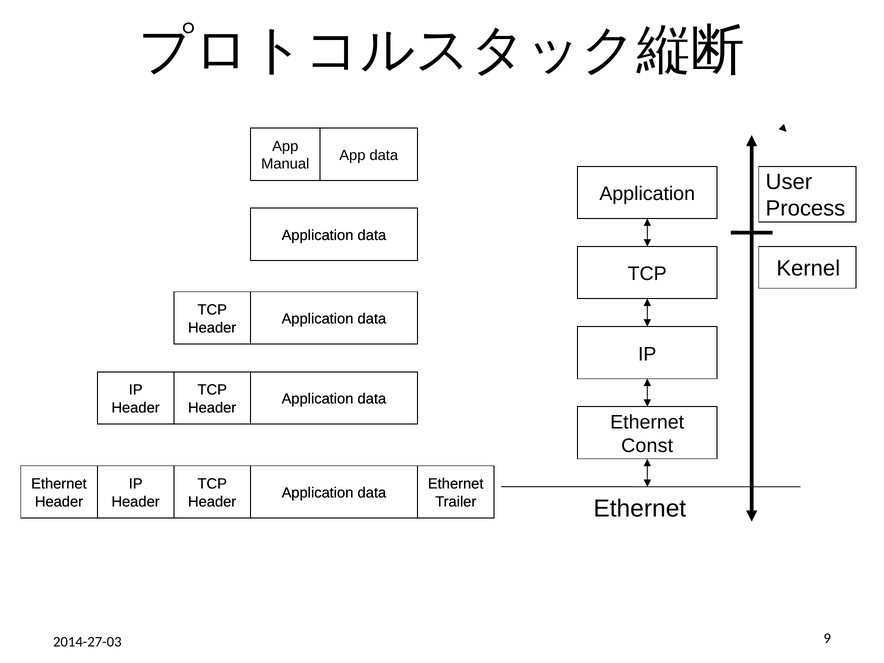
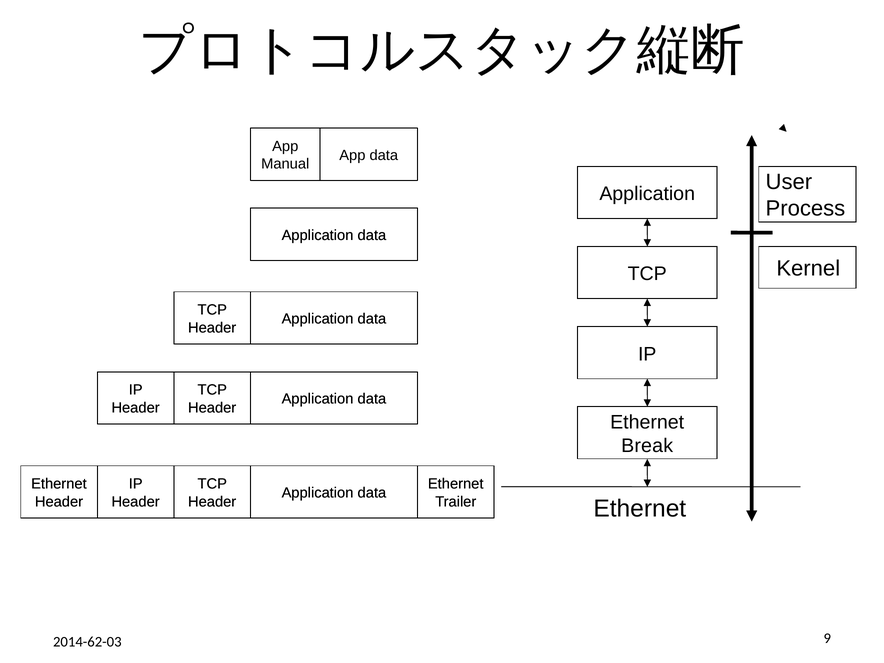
Const: Const -> Break
2014-27-03: 2014-27-03 -> 2014-62-03
